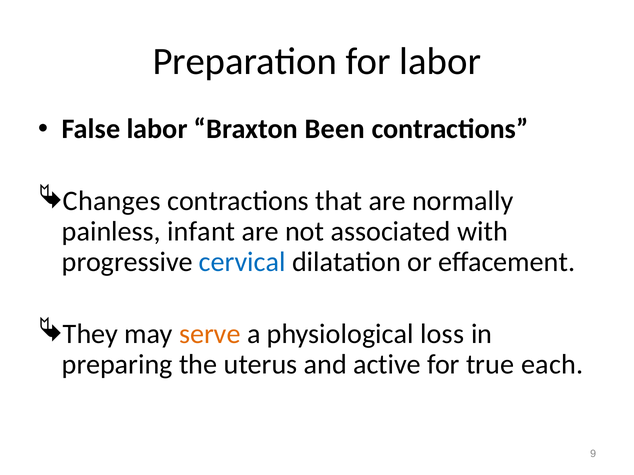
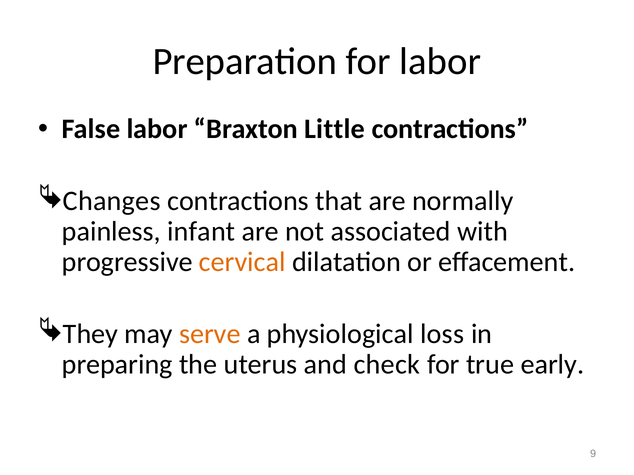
Been: Been -> Little
cervical colour: blue -> orange
active: active -> check
each: each -> early
